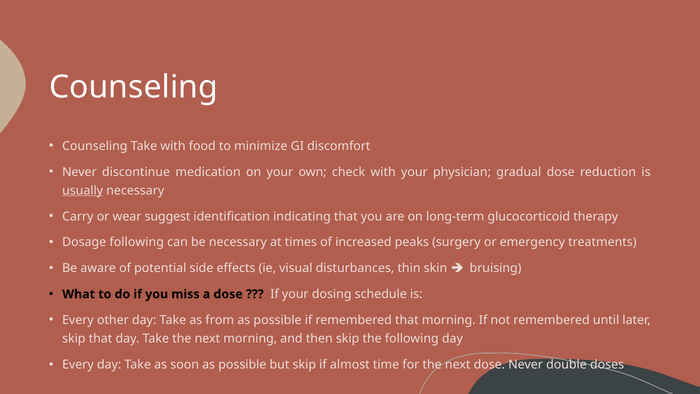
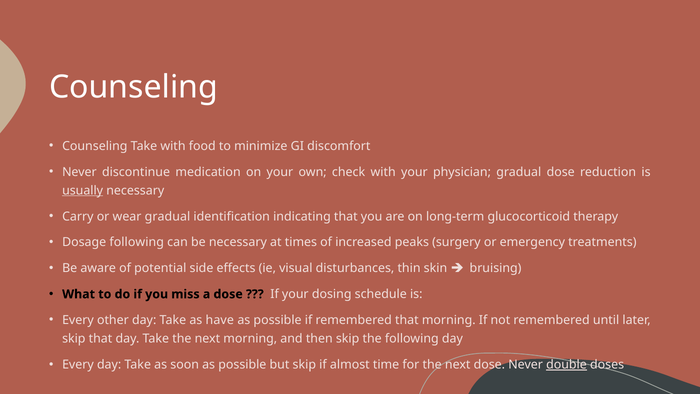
wear suggest: suggest -> gradual
from: from -> have
double underline: none -> present
